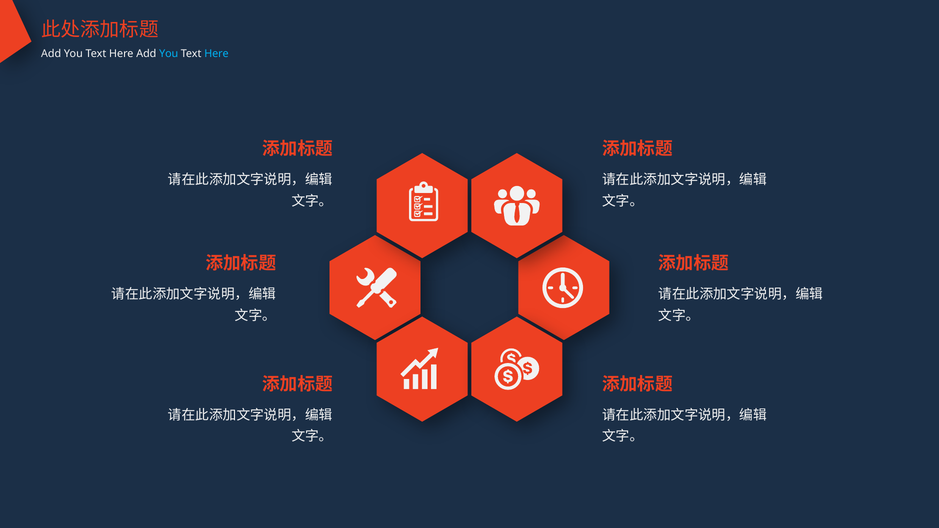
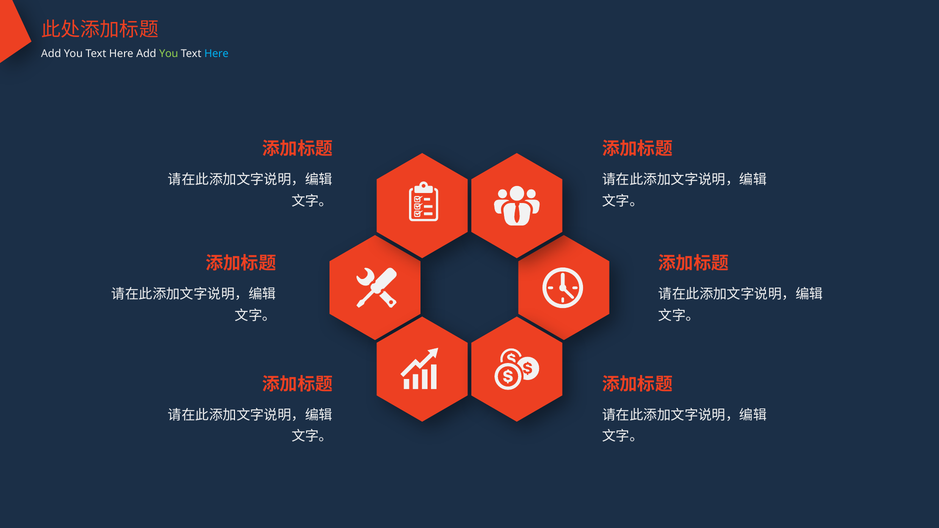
You at (169, 54) colour: light blue -> light green
